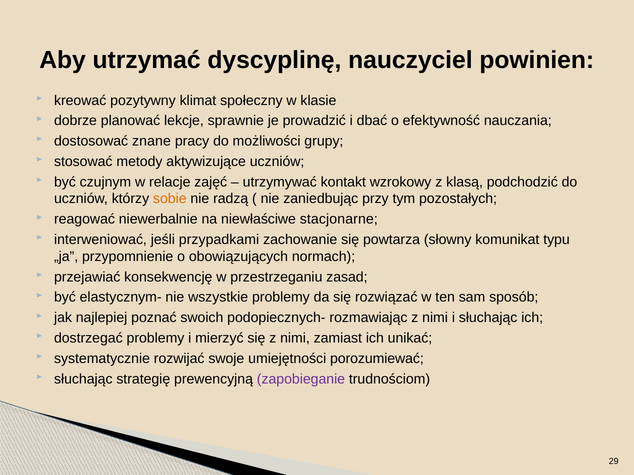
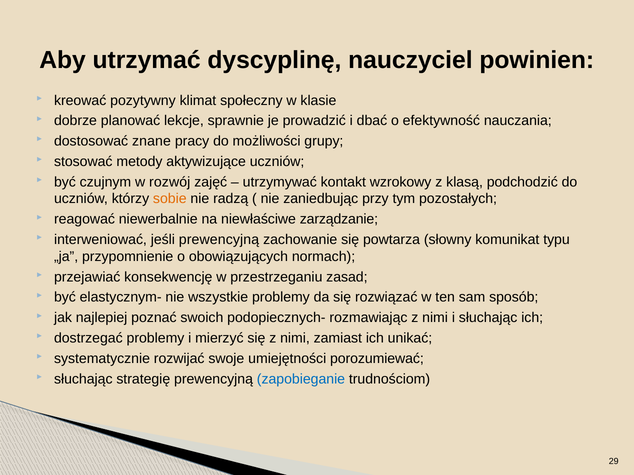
relacje: relacje -> rozwój
stacjonarne: stacjonarne -> zarządzanie
jeśli przypadkami: przypadkami -> prewencyjną
zapobieganie colour: purple -> blue
